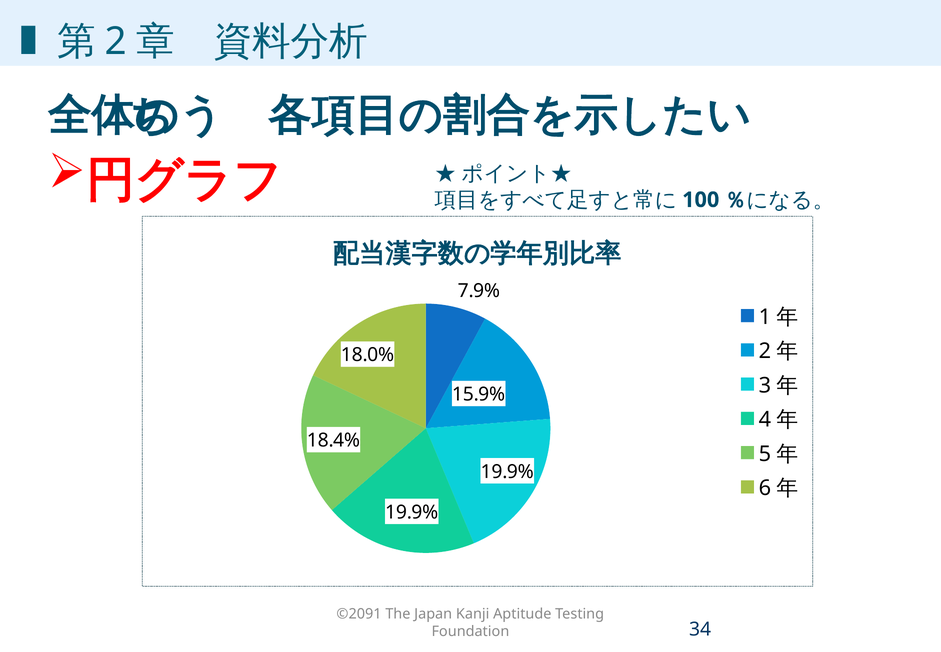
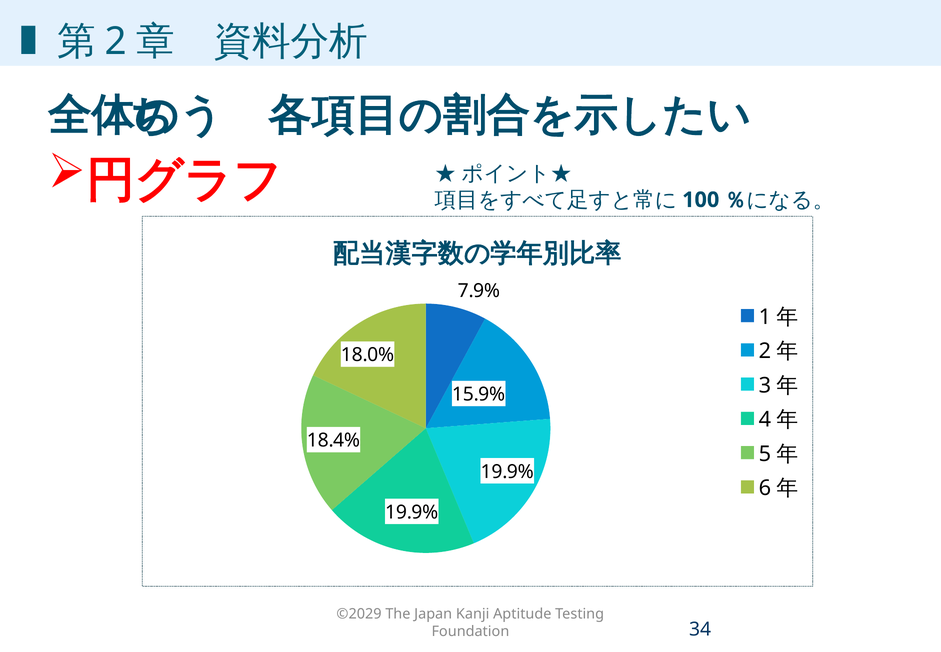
©2091: ©2091 -> ©2029
